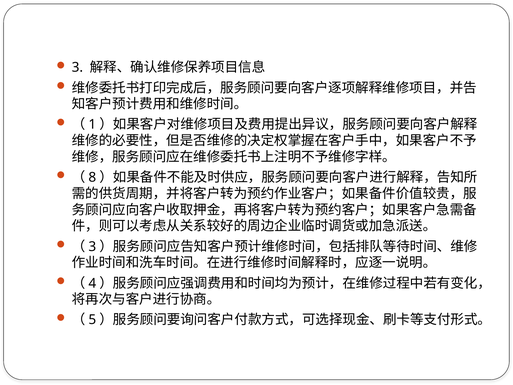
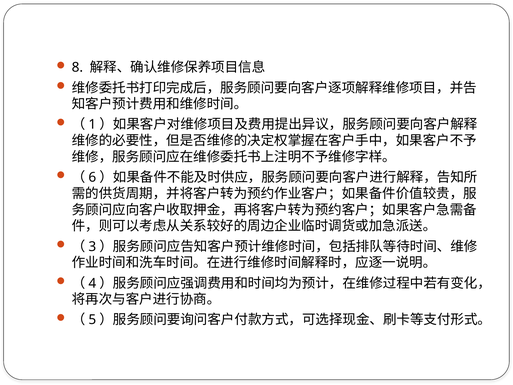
3 at (77, 67): 3 -> 8
8: 8 -> 6
